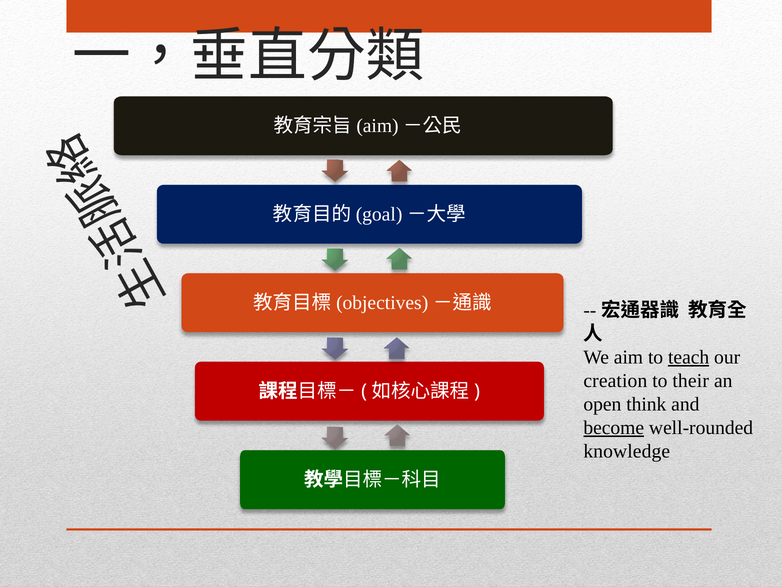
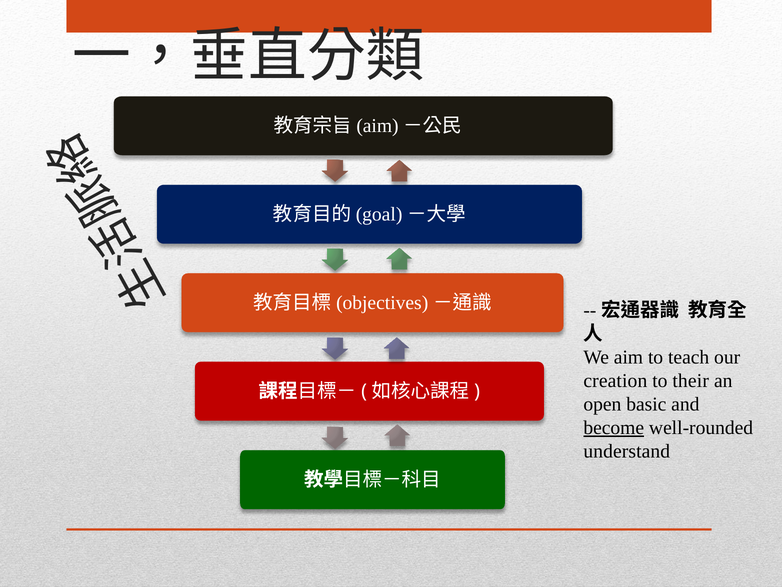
teach underline: present -> none
think: think -> basic
knowledge: knowledge -> understand
